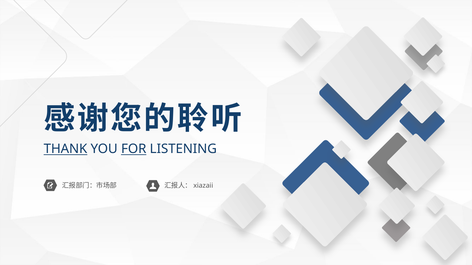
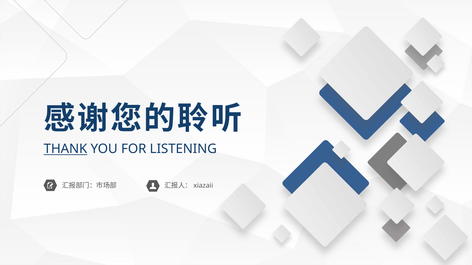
FOR underline: present -> none
